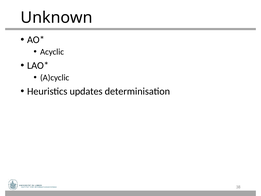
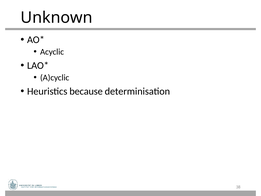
updates: updates -> because
